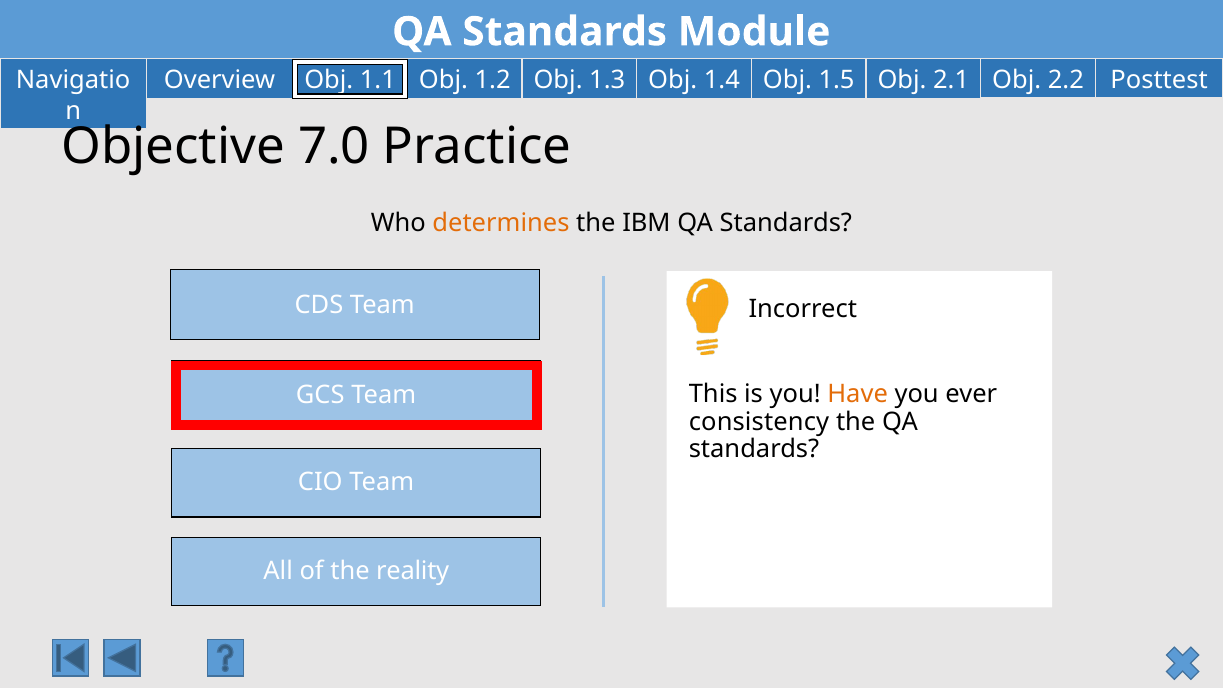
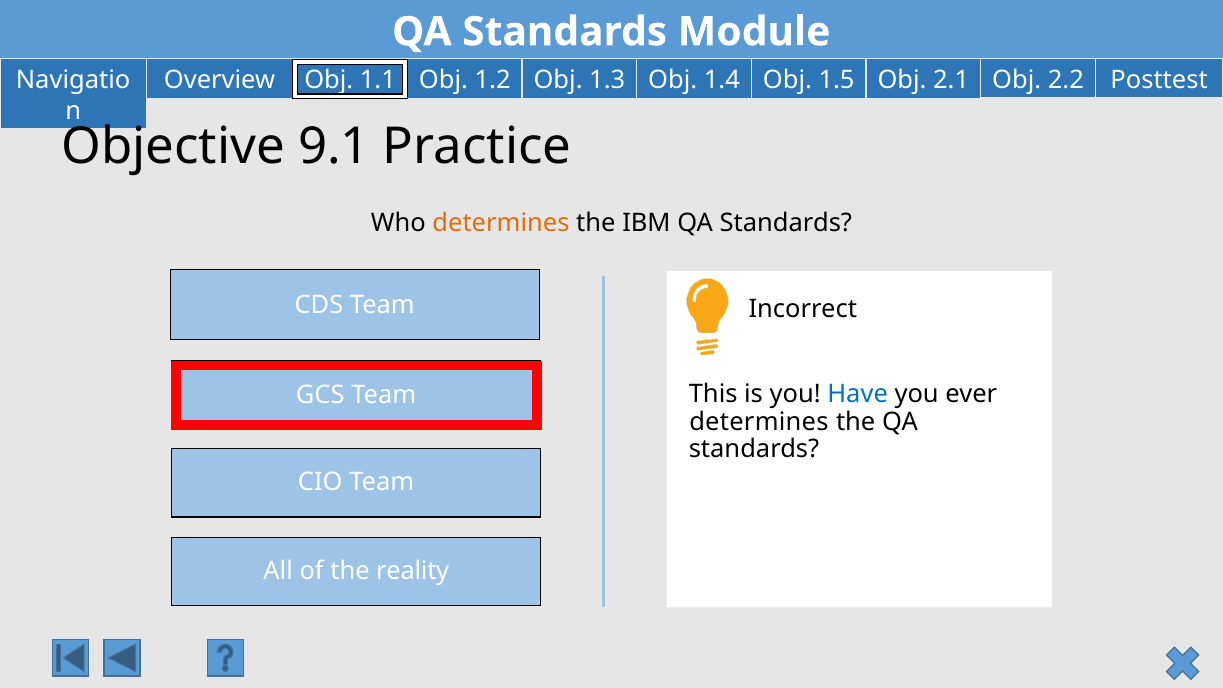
7.0: 7.0 -> 9.1
Have colour: orange -> blue
consistency at (759, 422): consistency -> determines
